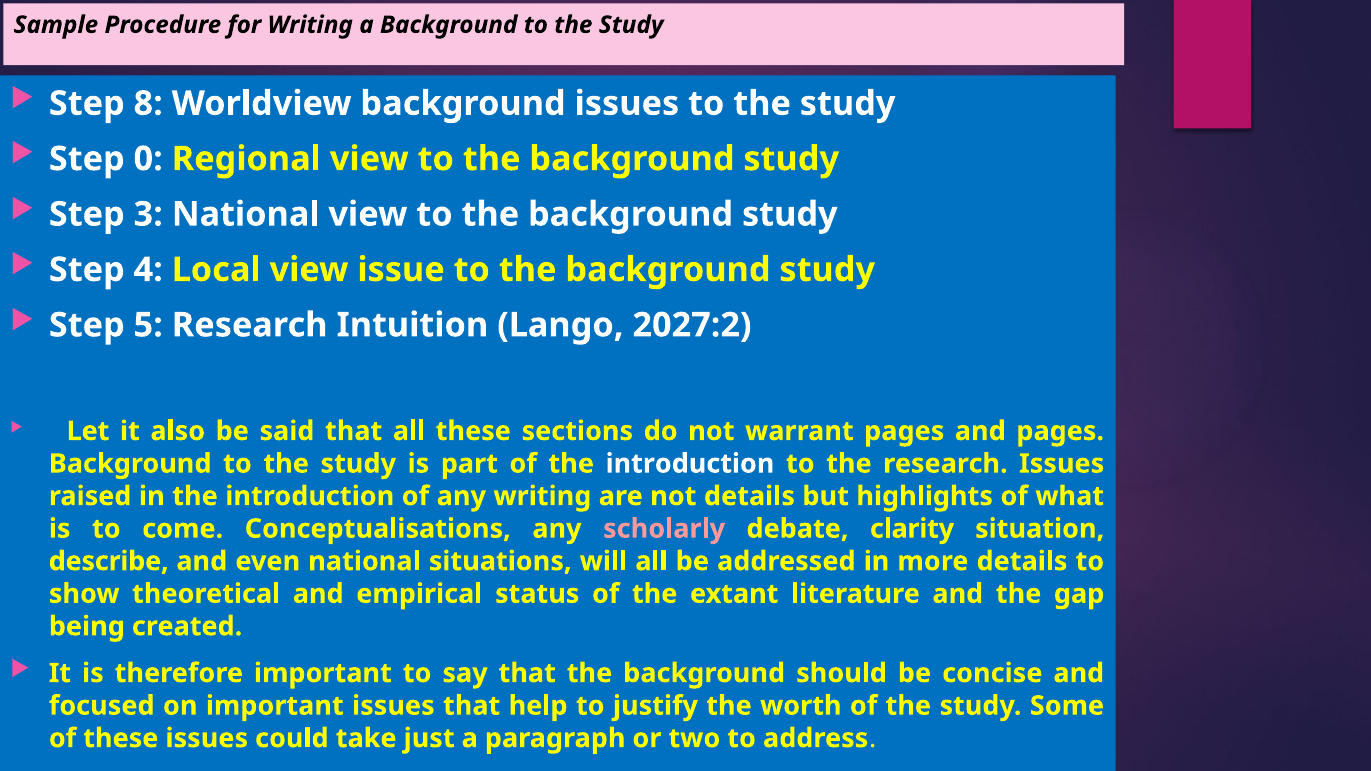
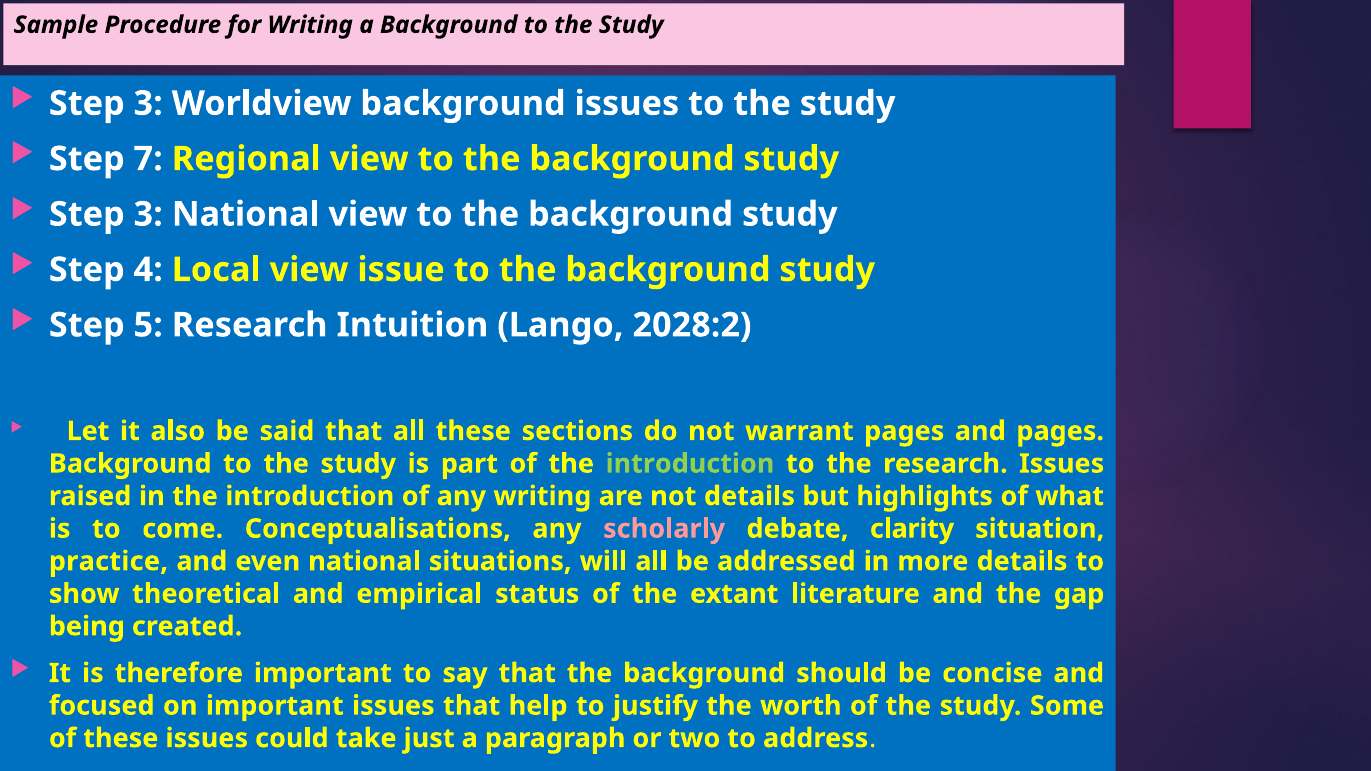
8 at (148, 104): 8 -> 3
0: 0 -> 7
2027:2: 2027:2 -> 2028:2
introduction at (690, 464) colour: white -> light green
describe: describe -> practice
